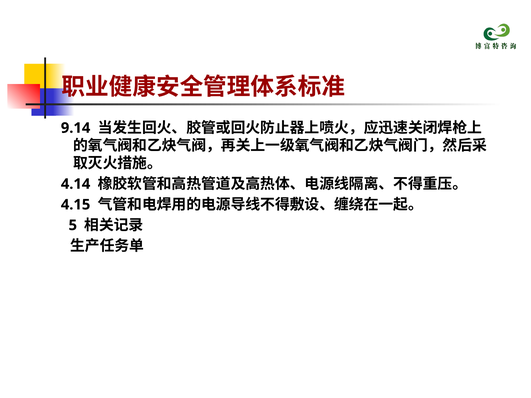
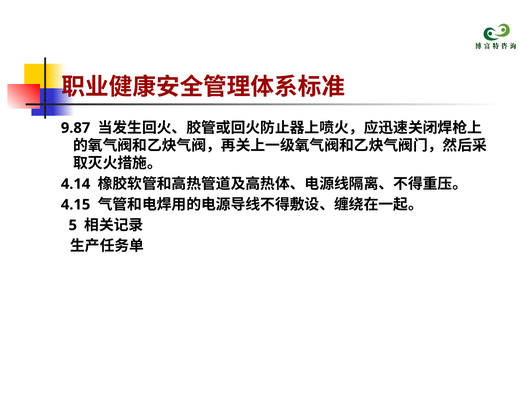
9.14: 9.14 -> 9.87
